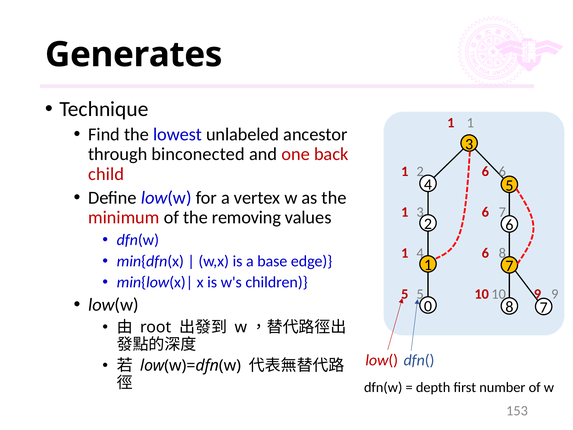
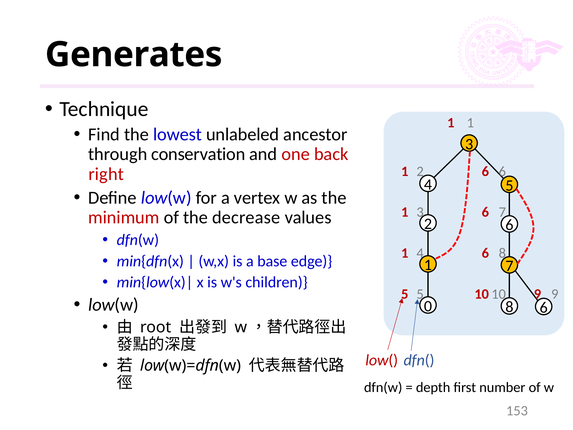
binconected: binconected -> conservation
child: child -> right
removing: removing -> decrease
8 7: 7 -> 6
